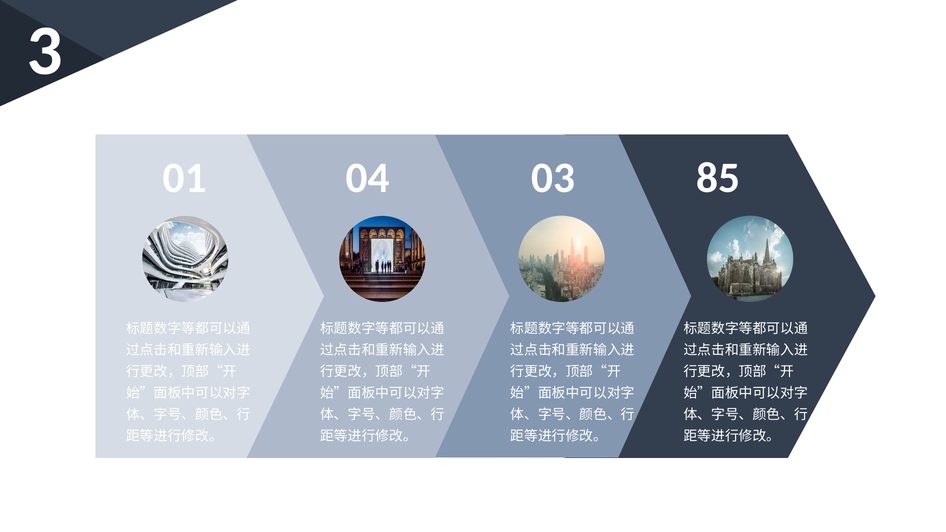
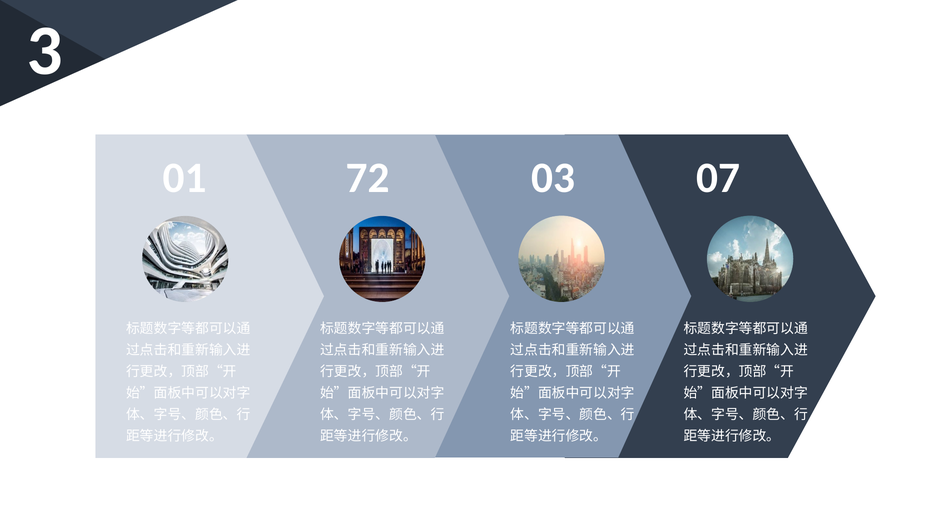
04: 04 -> 72
85: 85 -> 07
